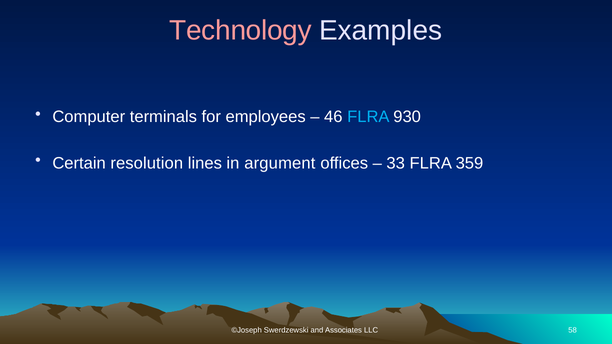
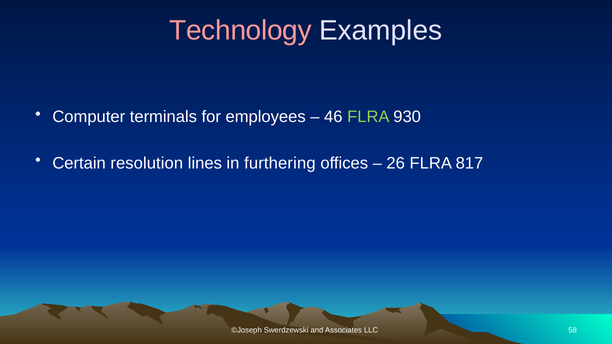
FLRA at (368, 117) colour: light blue -> light green
argument: argument -> furthering
33: 33 -> 26
359: 359 -> 817
